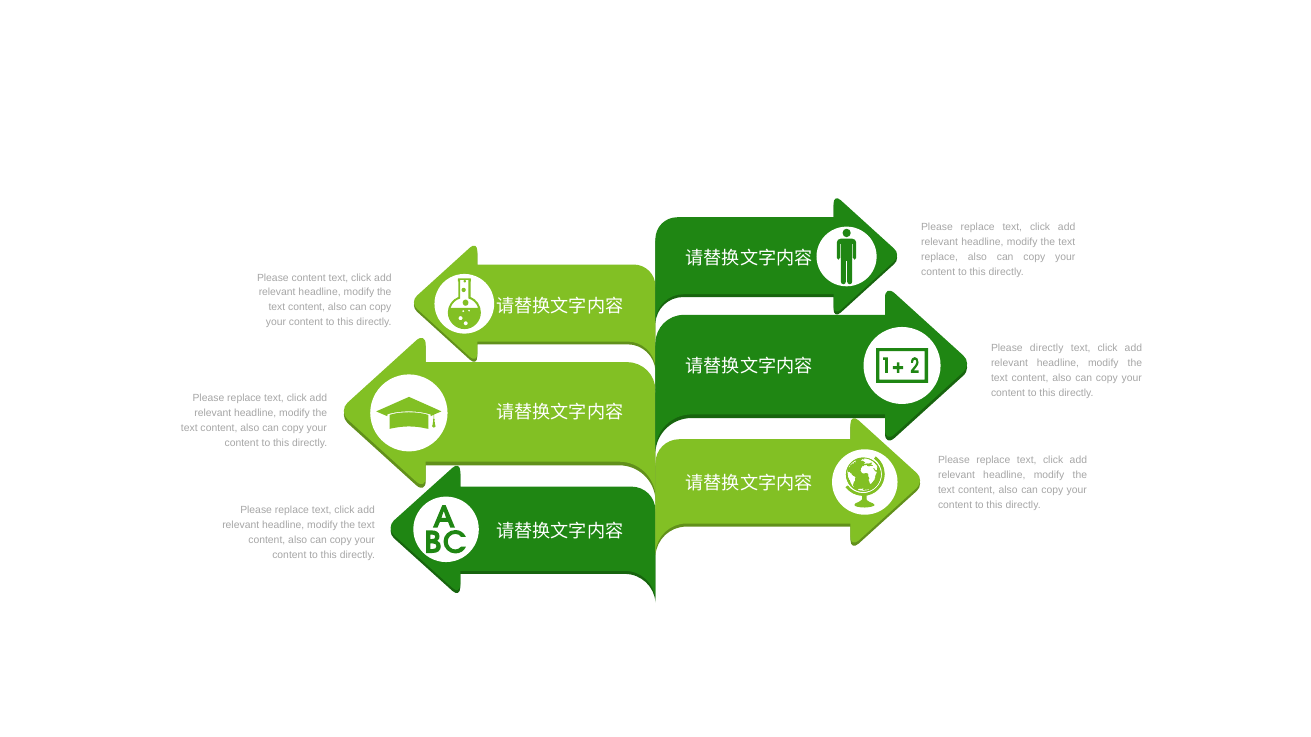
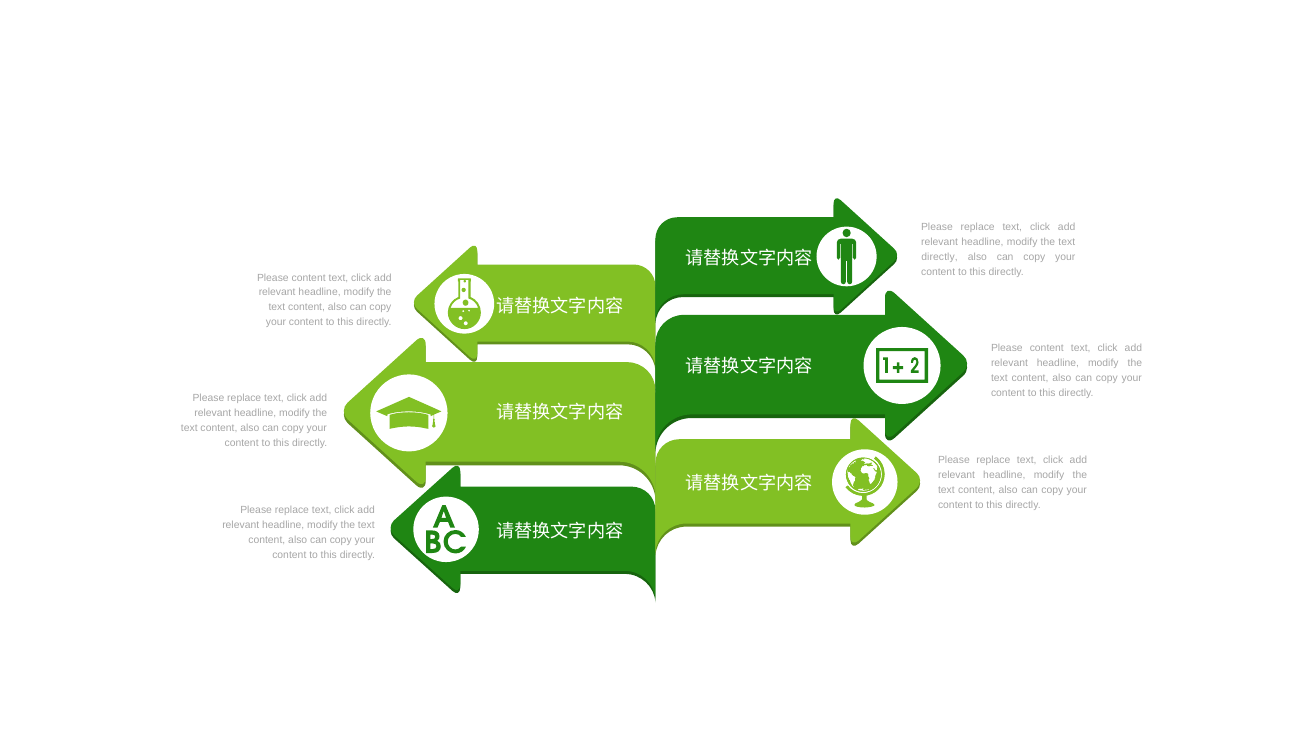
replace at (940, 257): replace -> directly
directly at (1047, 348): directly -> content
